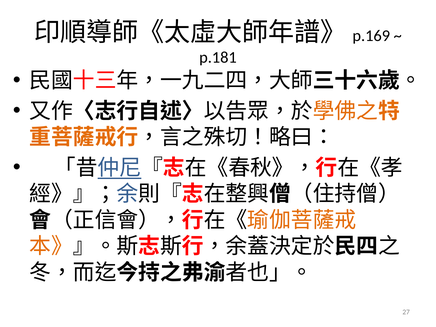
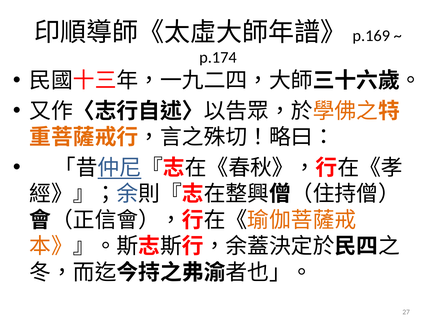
p.181: p.181 -> p.174
